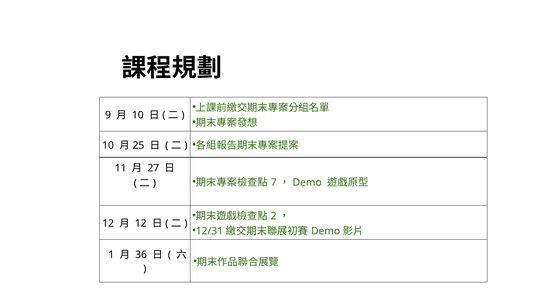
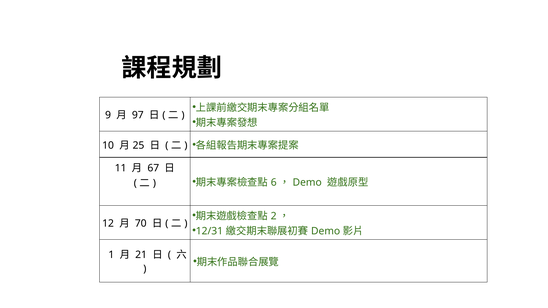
10 at (138, 115): 10 -> 97
27: 27 -> 67
7: 7 -> 6
12 at (141, 224): 12 -> 70
36: 36 -> 21
